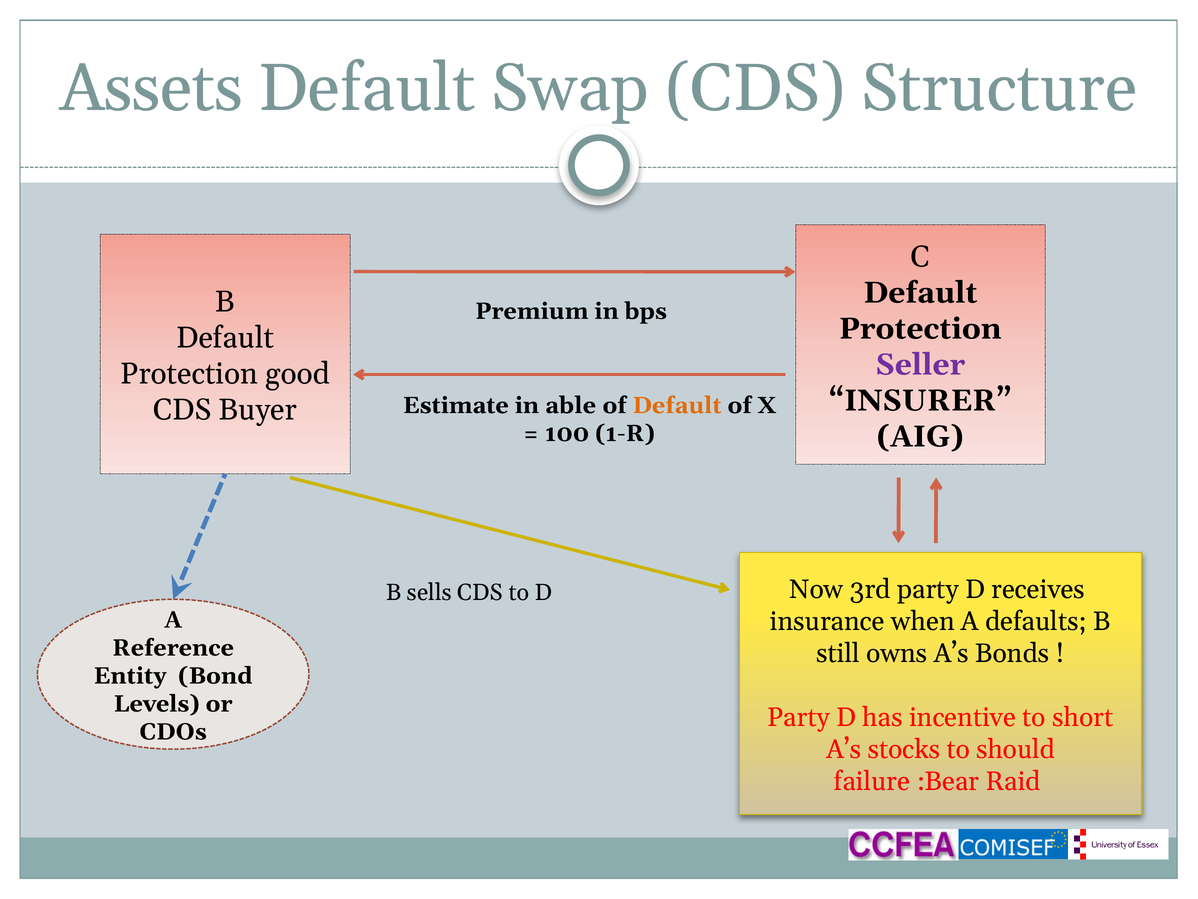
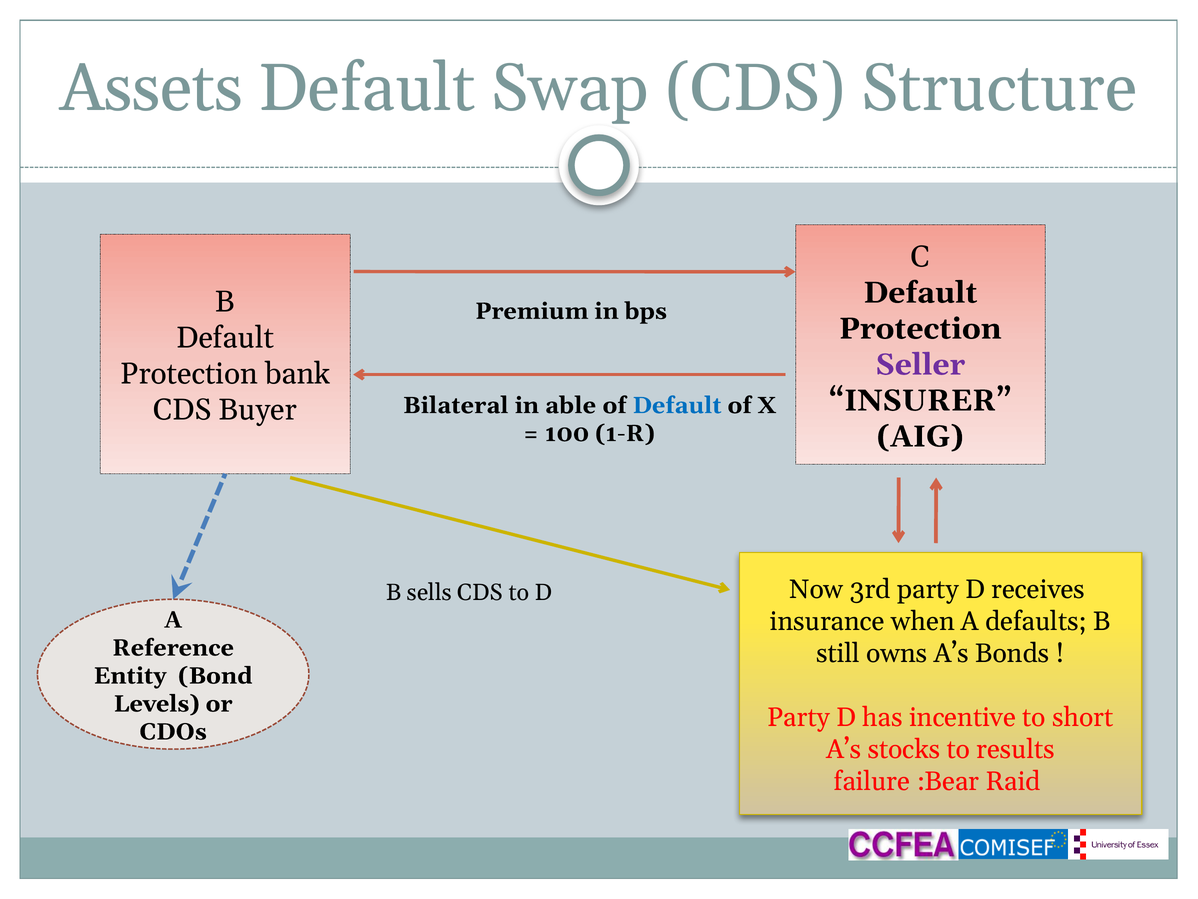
good: good -> bank
Estimate: Estimate -> Bilateral
Default at (677, 405) colour: orange -> blue
should: should -> results
